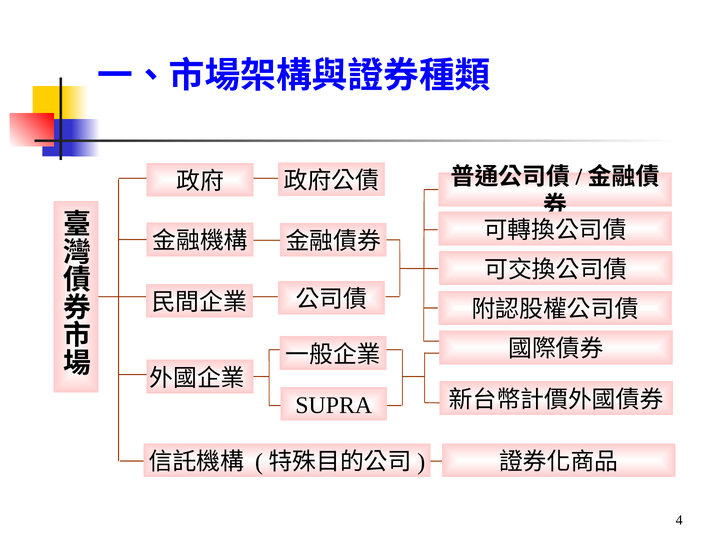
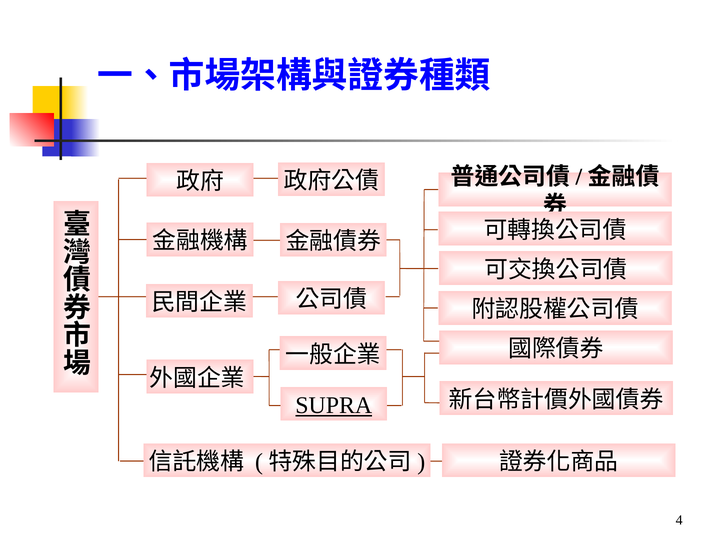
SUPRA underline: none -> present
